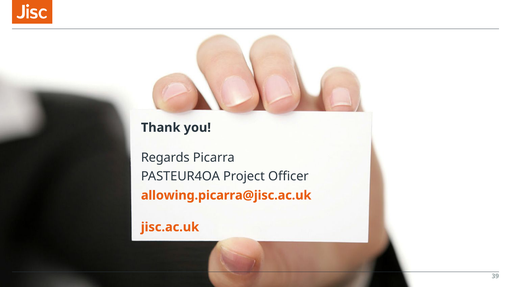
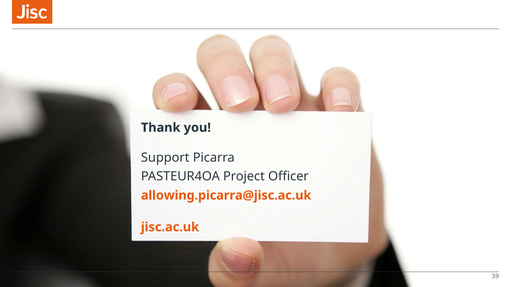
Regards: Regards -> Support
